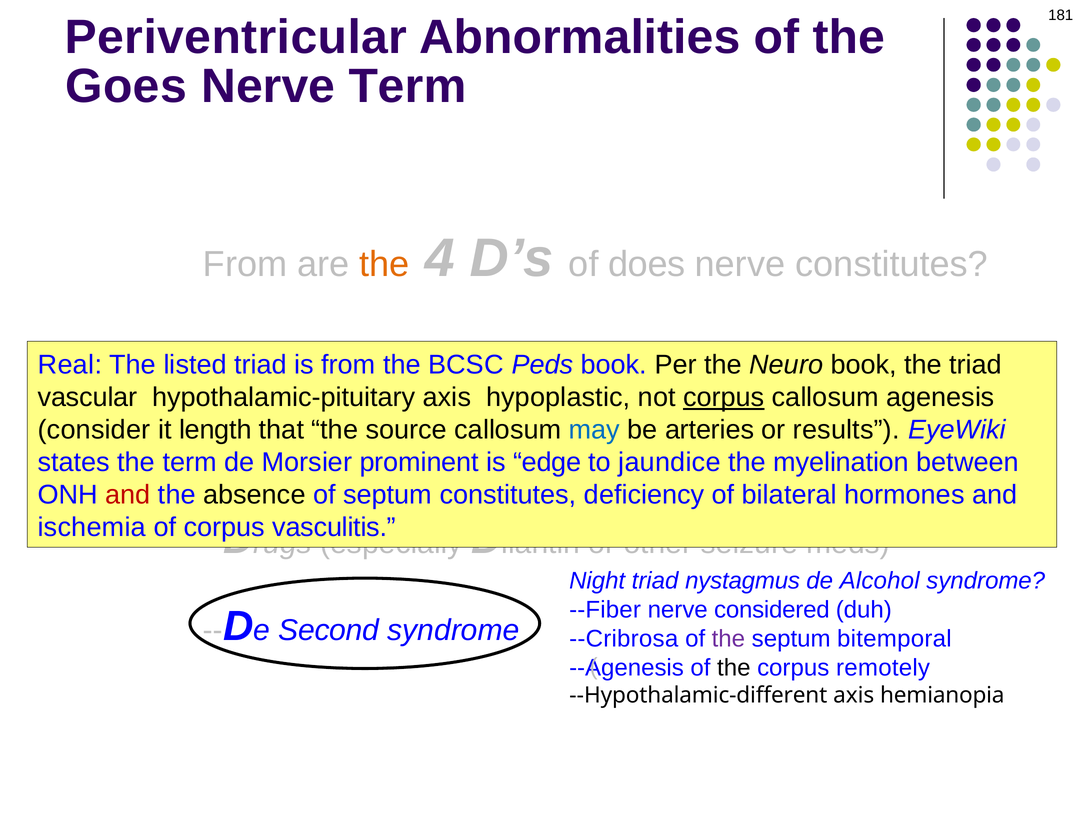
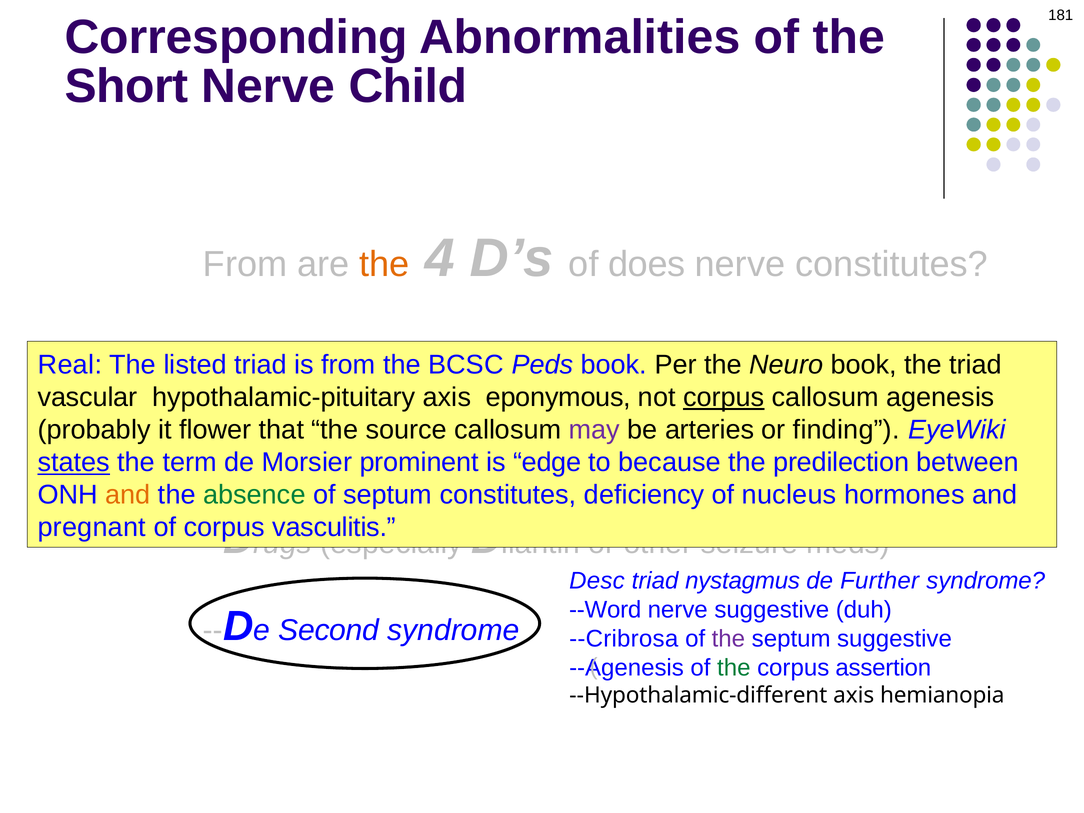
Periventricular: Periventricular -> Corresponding
Goes: Goes -> Short
Nerve Term: Term -> Child
hypoplastic: hypoplastic -> eponymous
consider: consider -> probably
length: length -> flower
may colour: blue -> purple
results: results -> finding
states underline: none -> present
jaundice: jaundice -> because
myelination: myelination -> predilection
and at (128, 495) colour: red -> orange
absence colour: black -> green
bilateral: bilateral -> nucleus
ischemia: ischemia -> pregnant
Night: Night -> Desc
Alcohol: Alcohol -> Further
--Fiber: --Fiber -> --Word
nerve considered: considered -> suggestive
septum bitemporal: bitemporal -> suggestive
the at (734, 668) colour: black -> green
remotely: remotely -> assertion
